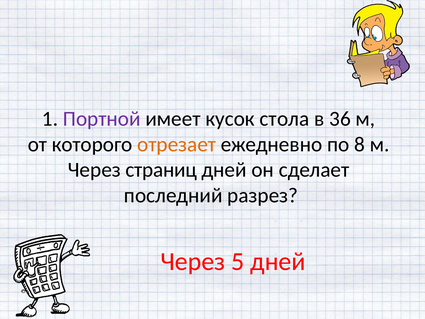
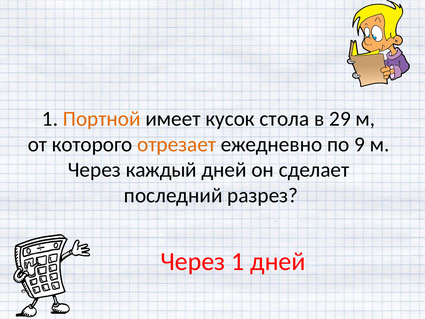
Портной colour: purple -> orange
36: 36 -> 29
8: 8 -> 9
страниц: страниц -> каждый
Через 5: 5 -> 1
